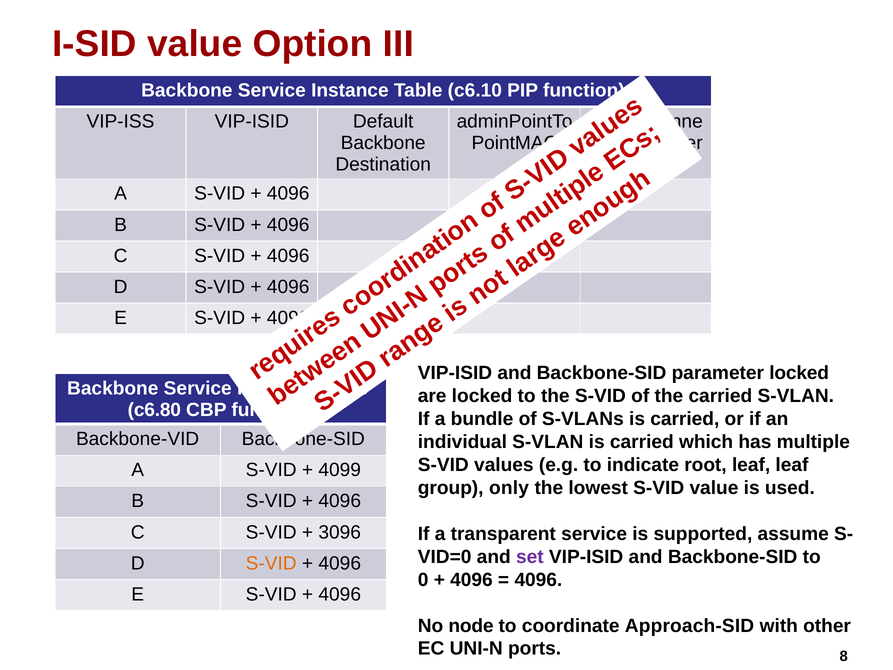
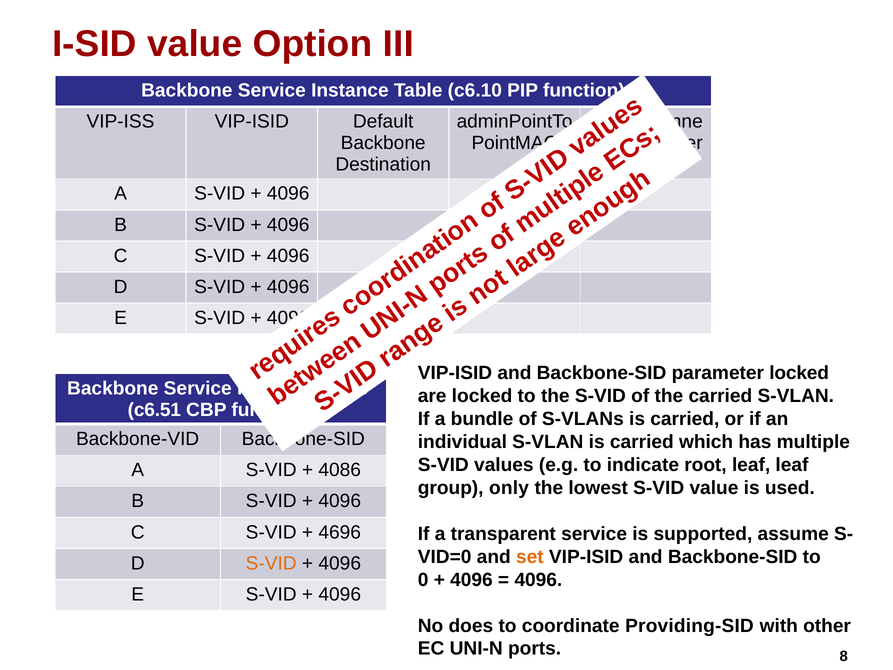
c6.80: c6.80 -> c6.51
4099: 4099 -> 4086
3096: 3096 -> 4696
set colour: purple -> orange
node: node -> does
Approach-SID: Approach-SID -> Providing-SID
